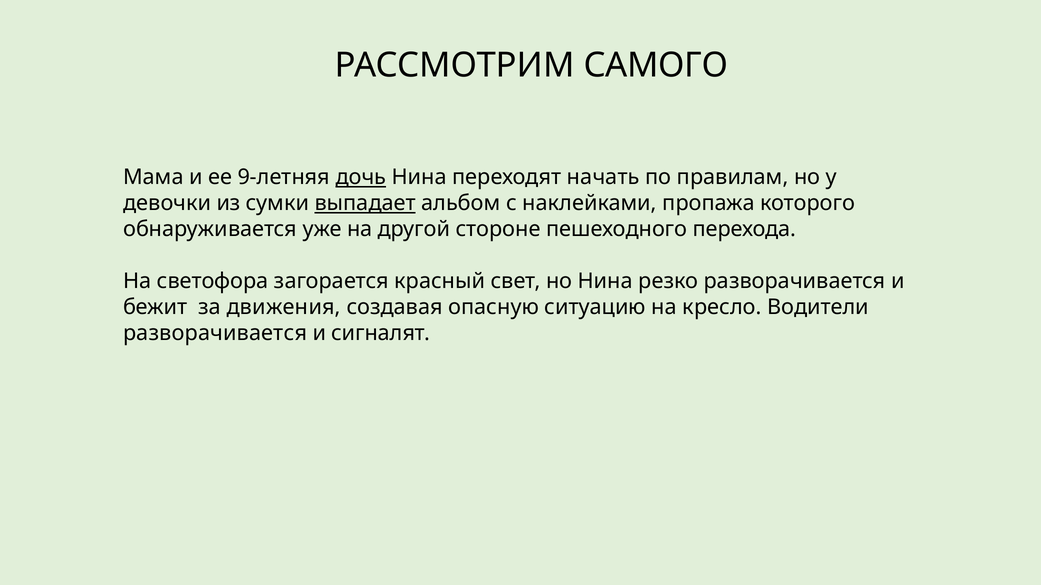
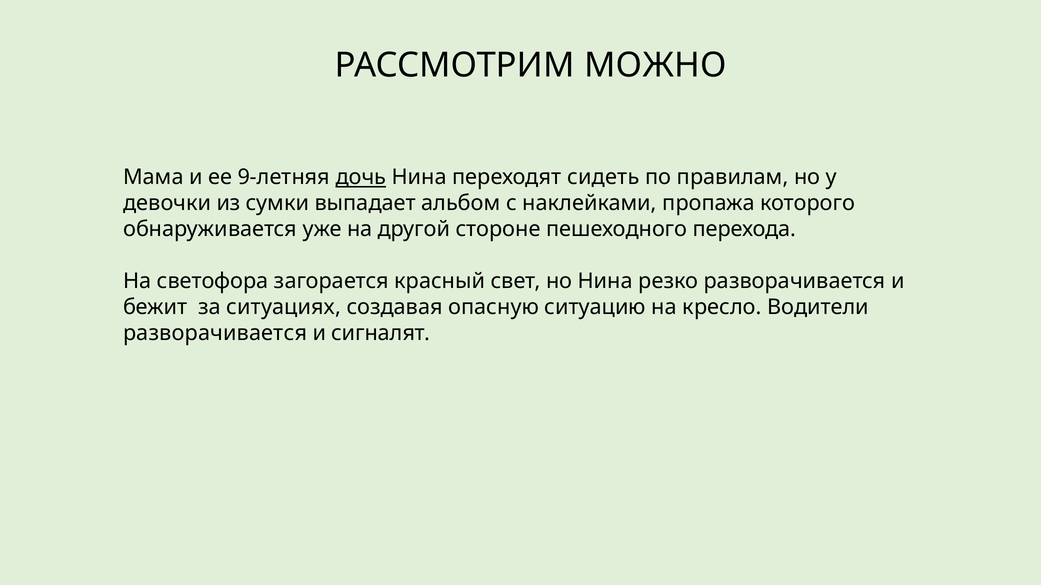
САМОГО: САМОГО -> МОЖНО
начать: начать -> сидеть
выпадает underline: present -> none
движения: движения -> ситуациях
